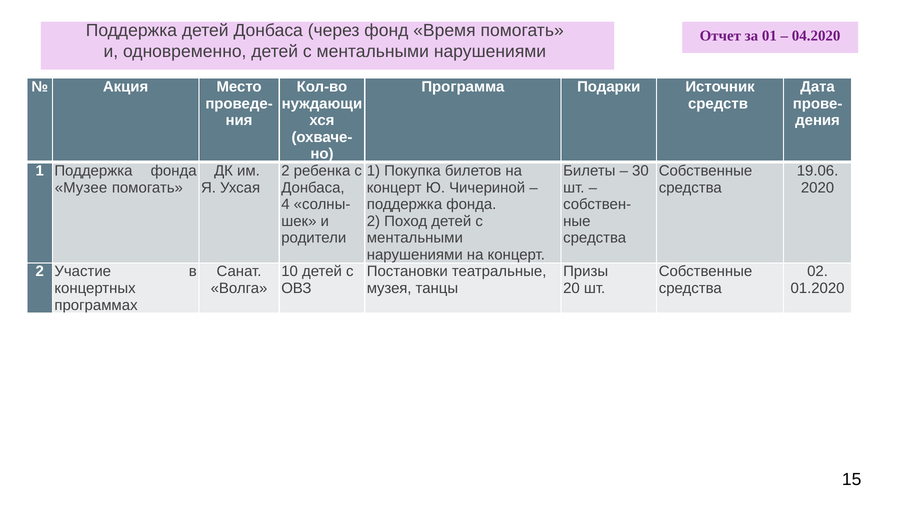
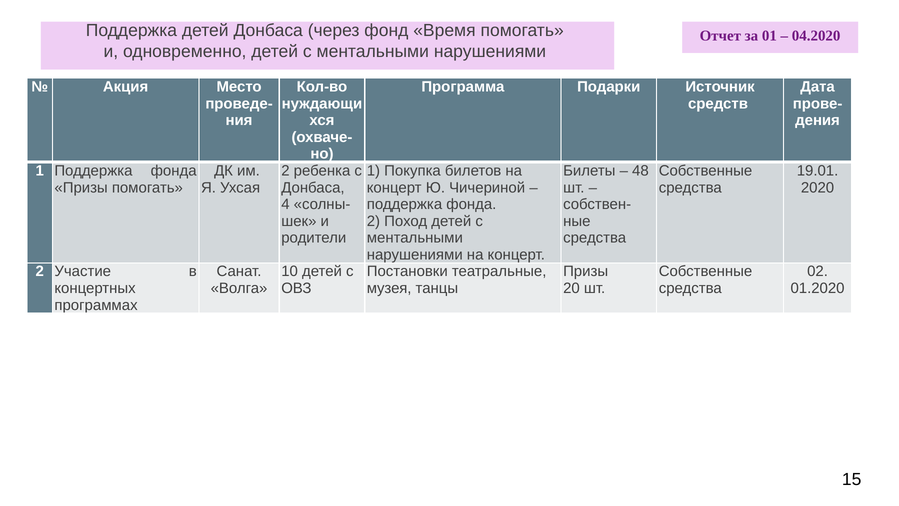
30: 30 -> 48
19.06: 19.06 -> 19.01
Музее at (81, 187): Музее -> Призы
